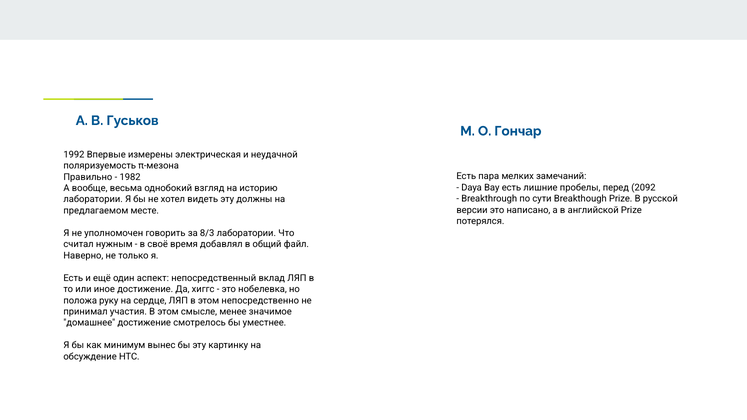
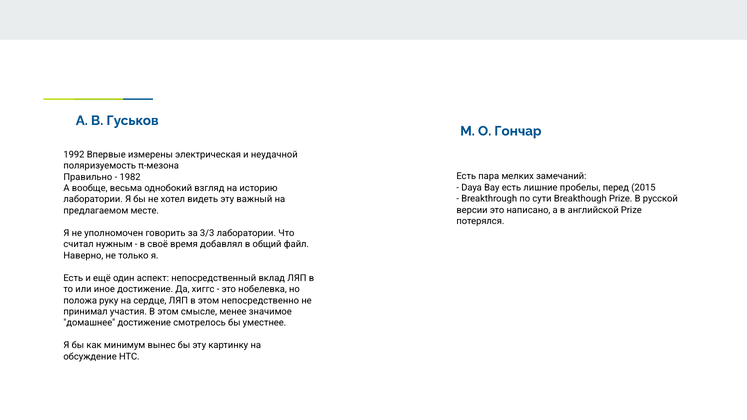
2092: 2092 -> 2015
должны: должны -> важный
8/3: 8/3 -> 3/3
